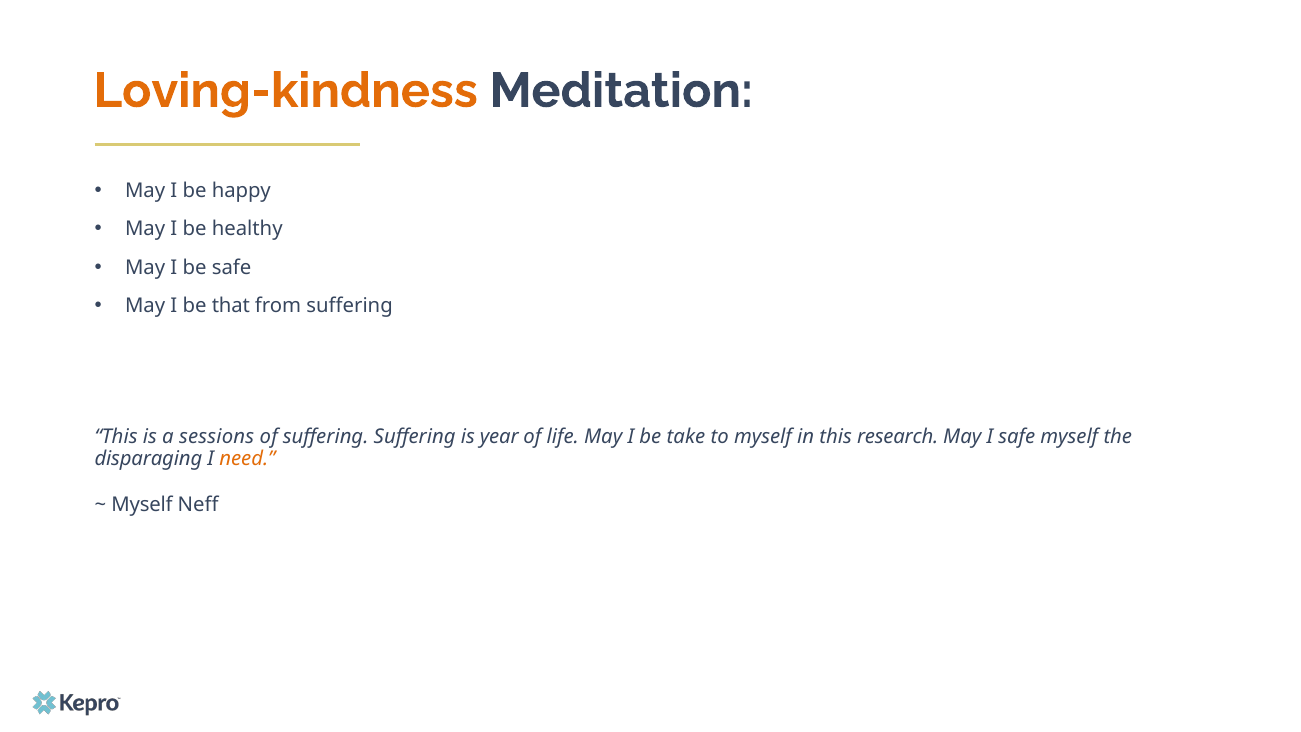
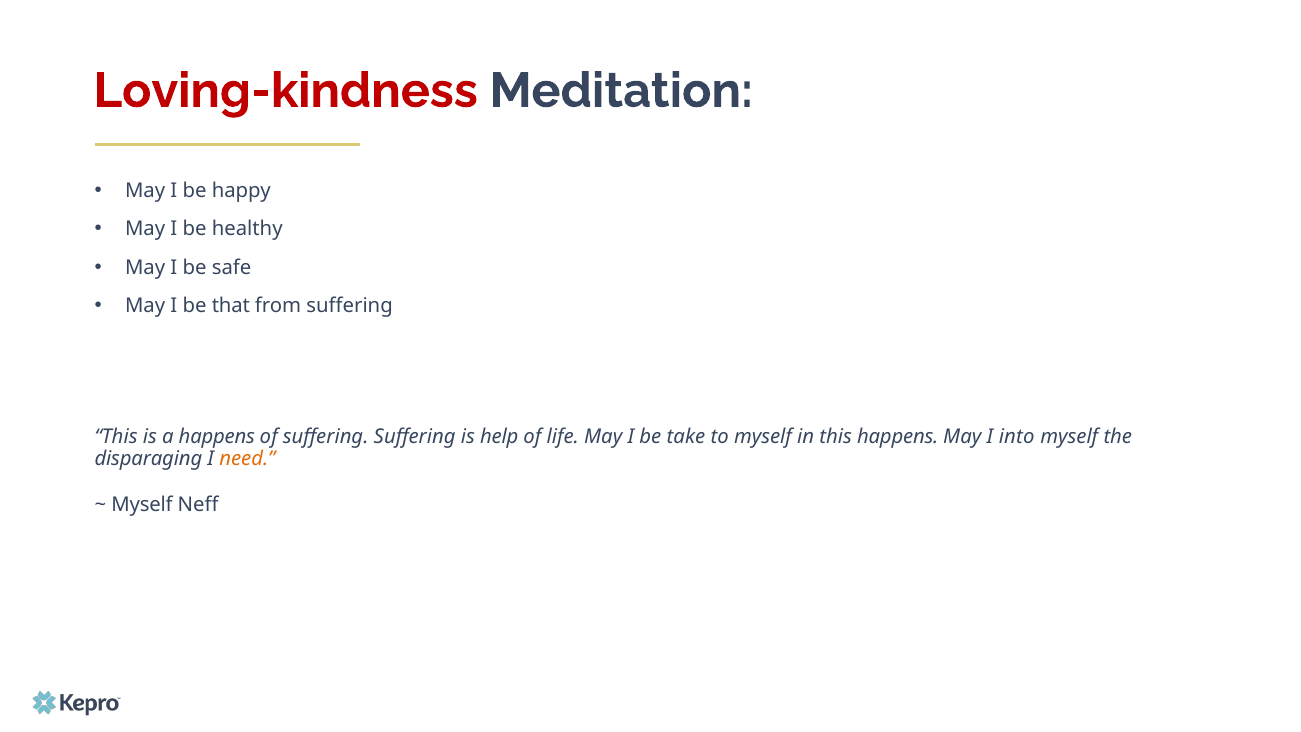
Loving-kindness colour: orange -> red
a sessions: sessions -> happens
year: year -> help
this research: research -> happens
I safe: safe -> into
